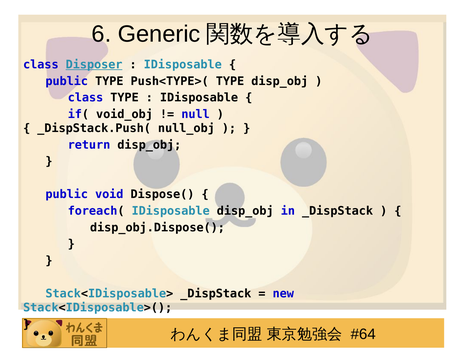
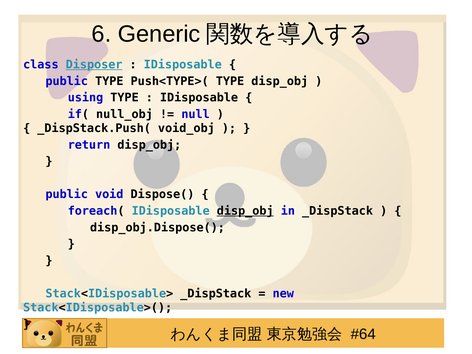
class at (85, 98): class -> using
void_obj: void_obj -> null_obj
null_obj: null_obj -> void_obj
disp_obj at (245, 211) underline: none -> present
